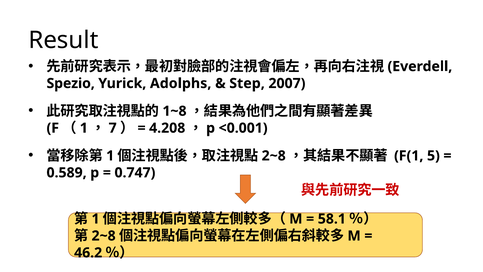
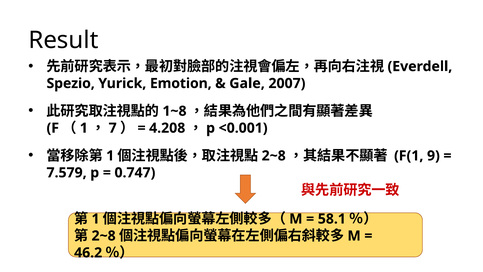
Adolphs: Adolphs -> Emotion
Step: Step -> Gale
5: 5 -> 9
0.589: 0.589 -> 7.579
